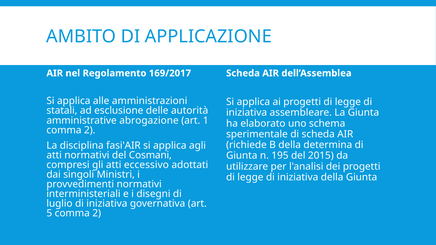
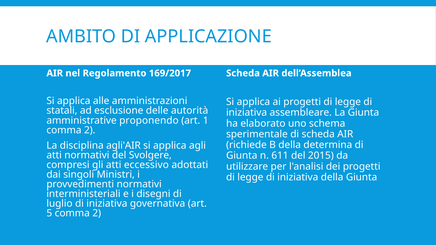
abrogazione: abrogazione -> proponendo
fasi'AIR: fasi'AIR -> agli'AIR
Cosmani: Cosmani -> Svolgere
195: 195 -> 611
